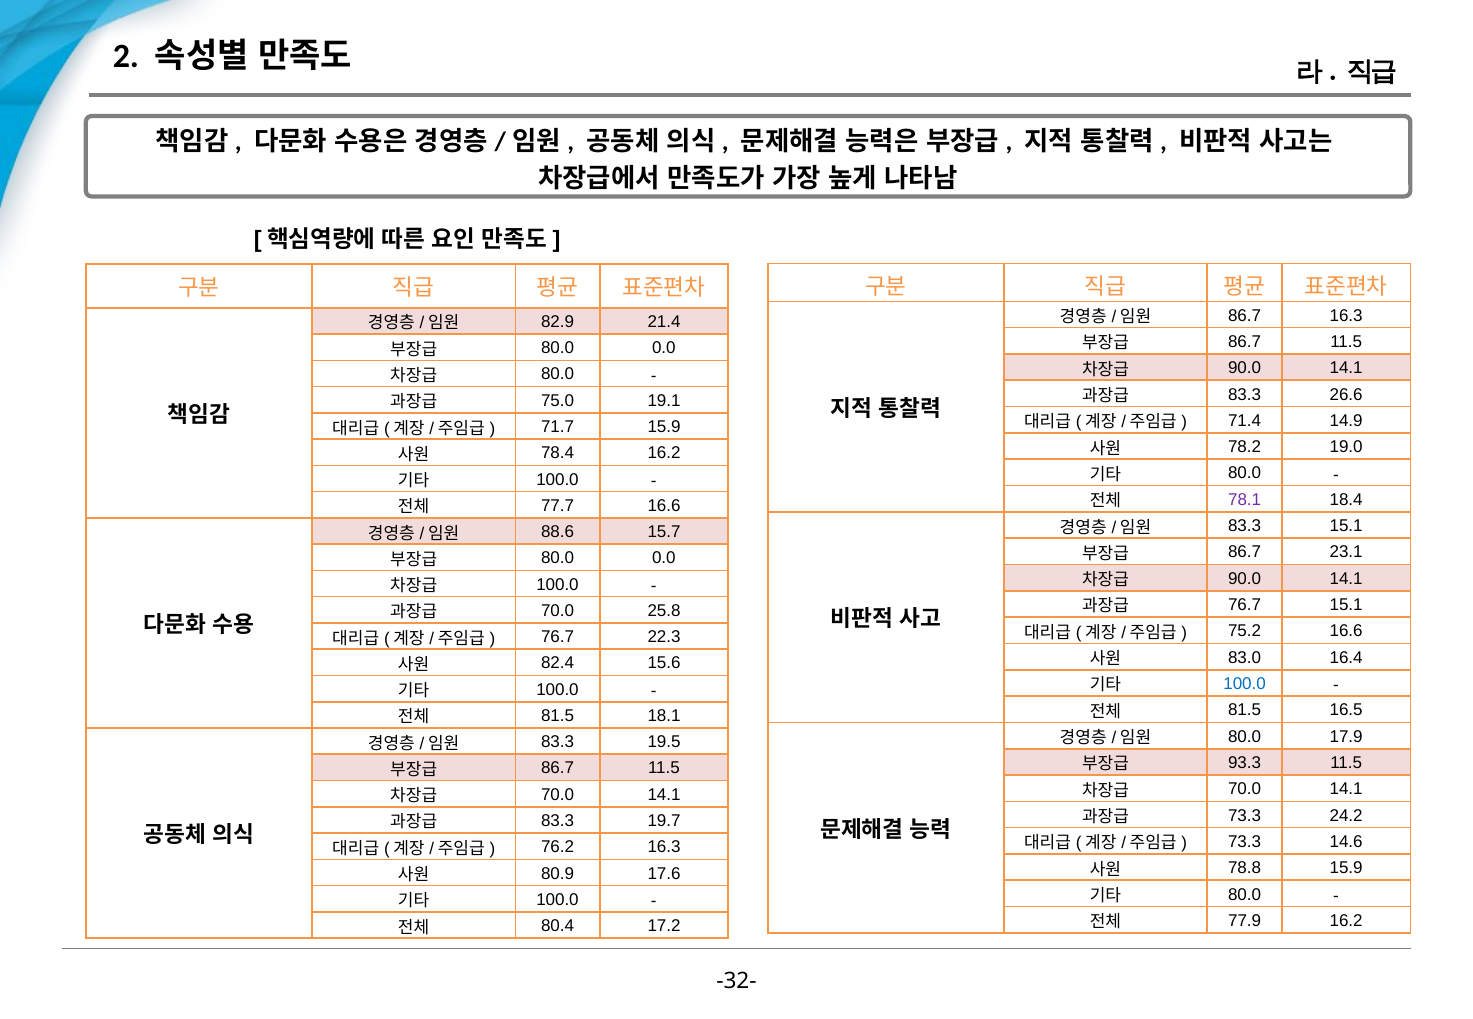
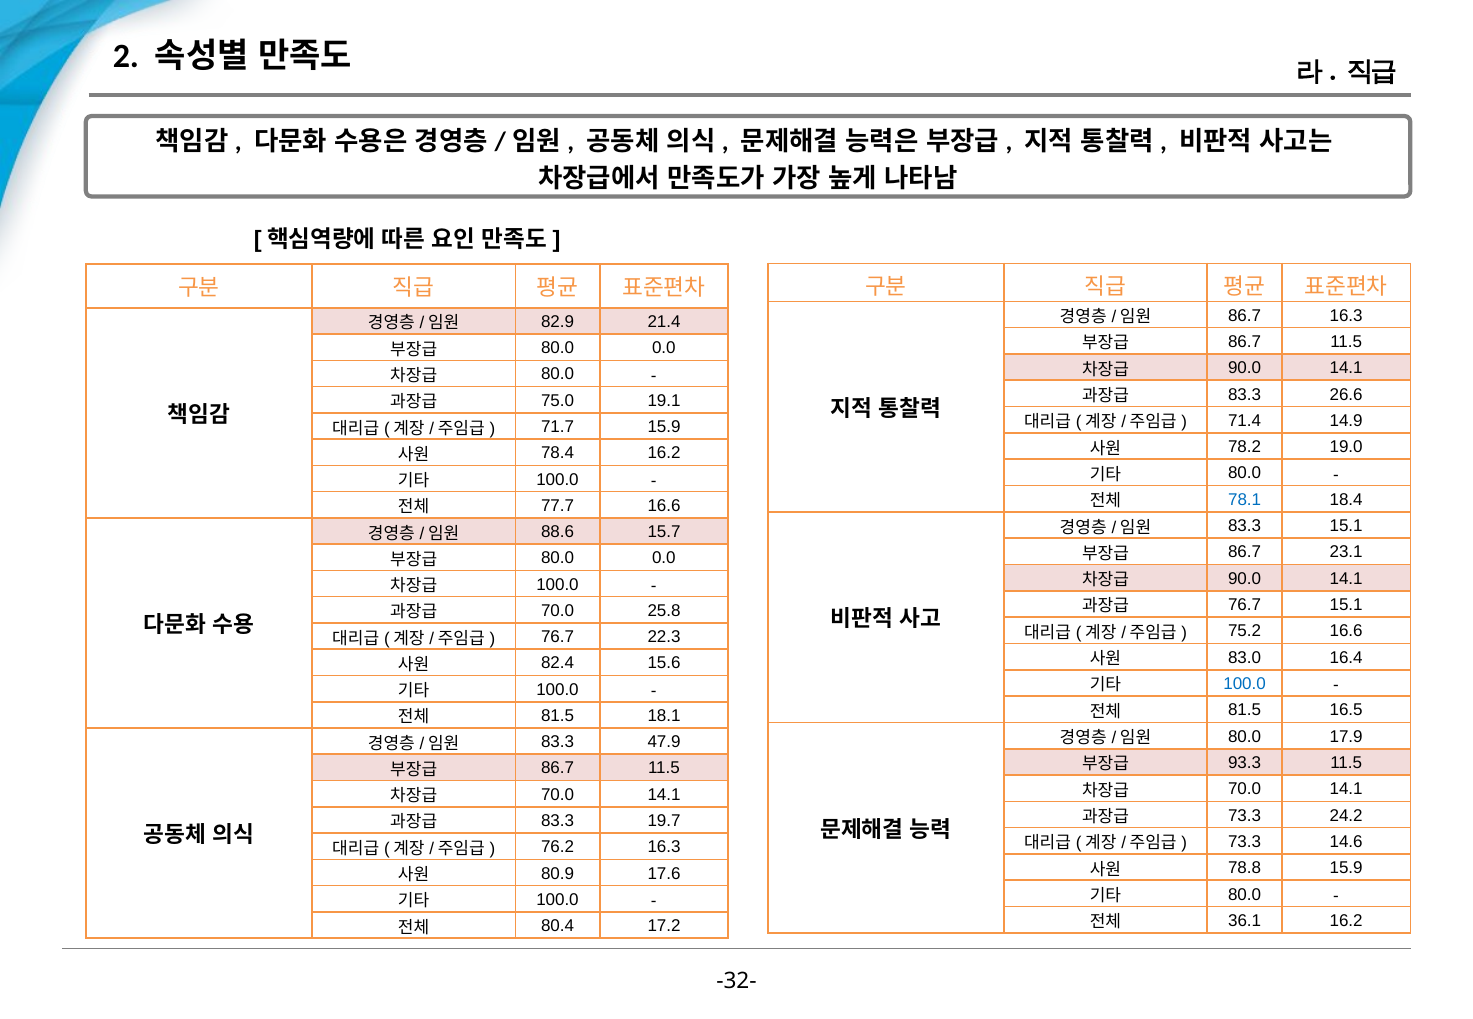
78.1 colour: purple -> blue
19.5: 19.5 -> 47.9
77.9: 77.9 -> 36.1
